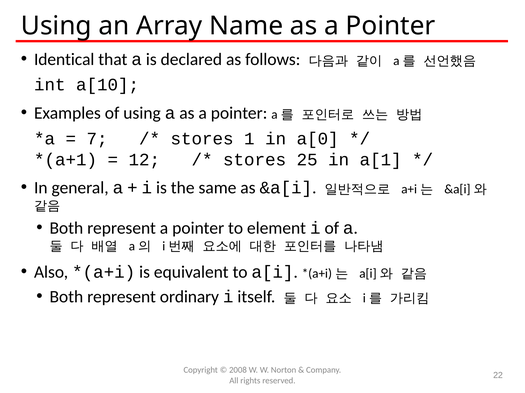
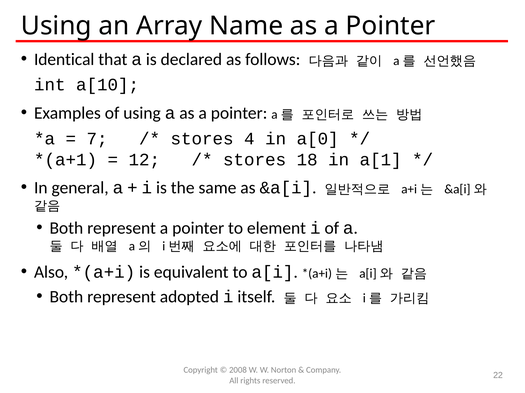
1: 1 -> 4
25: 25 -> 18
ordinary: ordinary -> adopted
